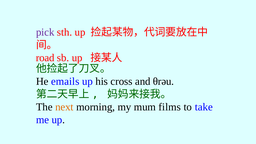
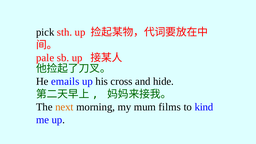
pick colour: purple -> black
road: road -> pale
θrəu: θrəu -> hide
take: take -> kind
